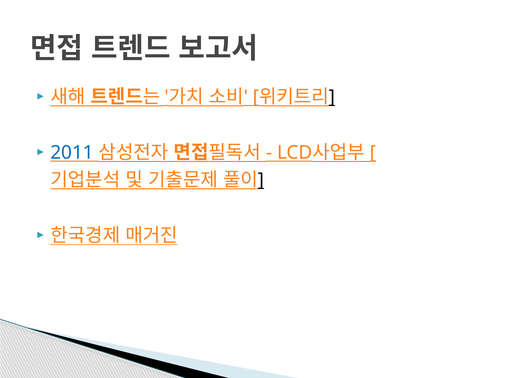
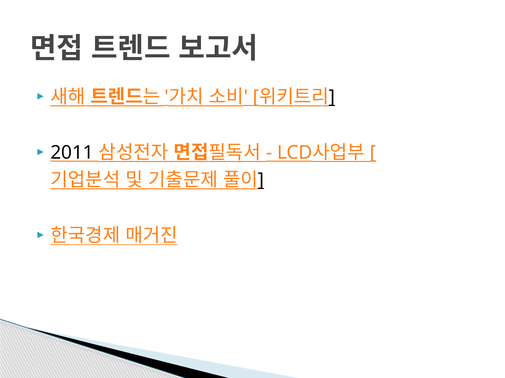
2011 colour: blue -> black
